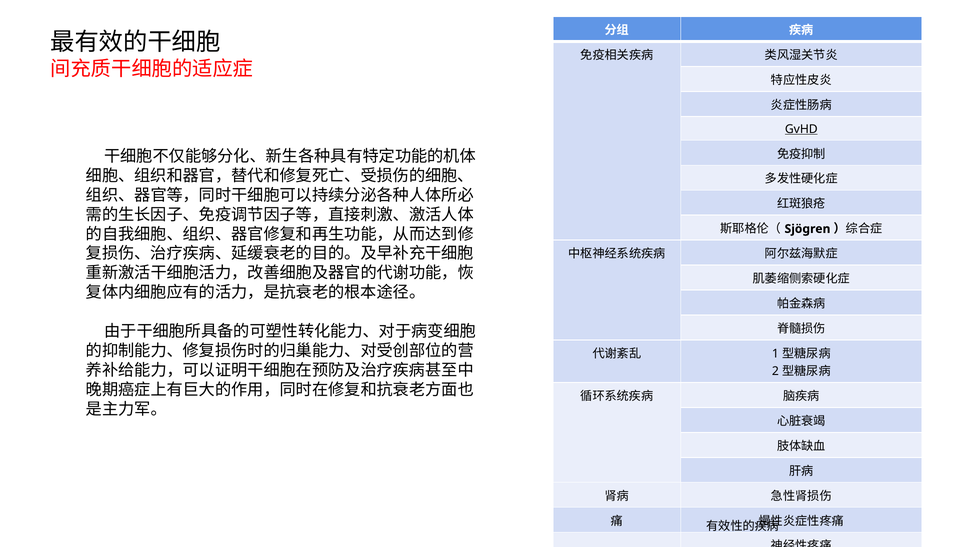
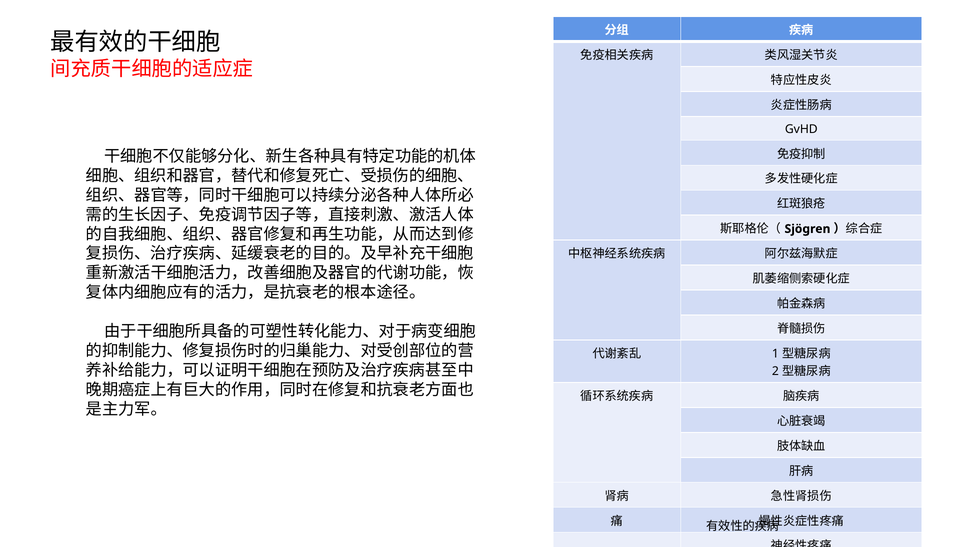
GvHD underline: present -> none
